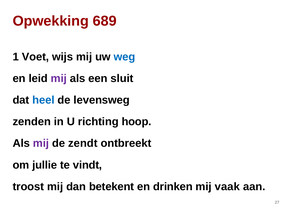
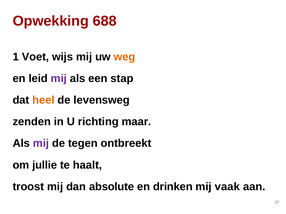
689: 689 -> 688
weg colour: blue -> orange
sluit: sluit -> stap
heel colour: blue -> orange
hoop: hoop -> maar
zendt: zendt -> tegen
vindt: vindt -> haalt
betekent: betekent -> absolute
